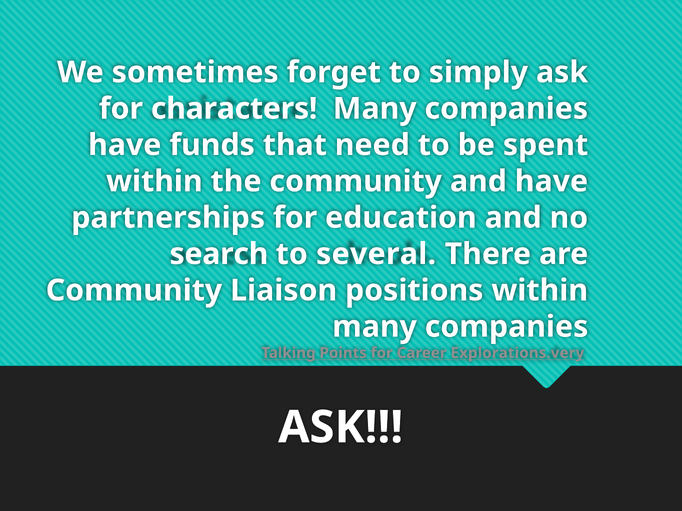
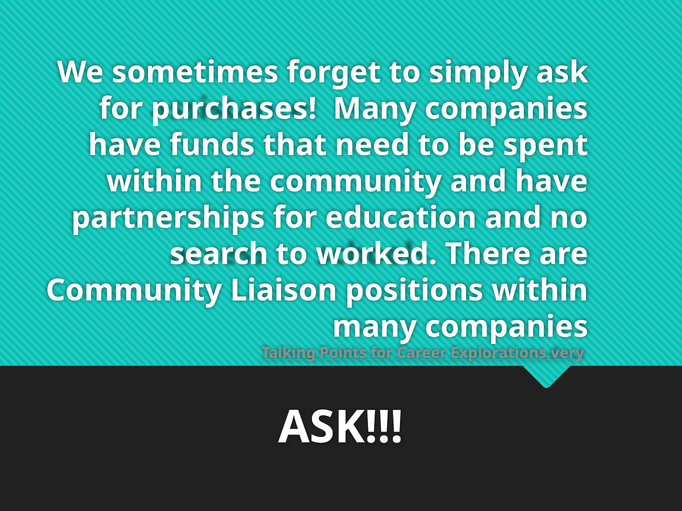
characters: characters -> purchases
several: several -> worked
